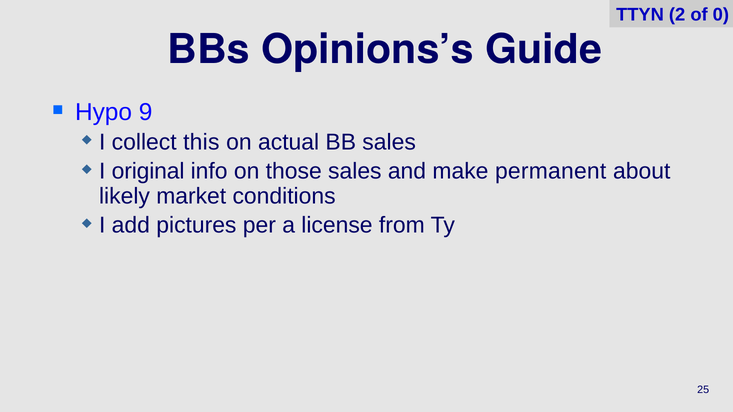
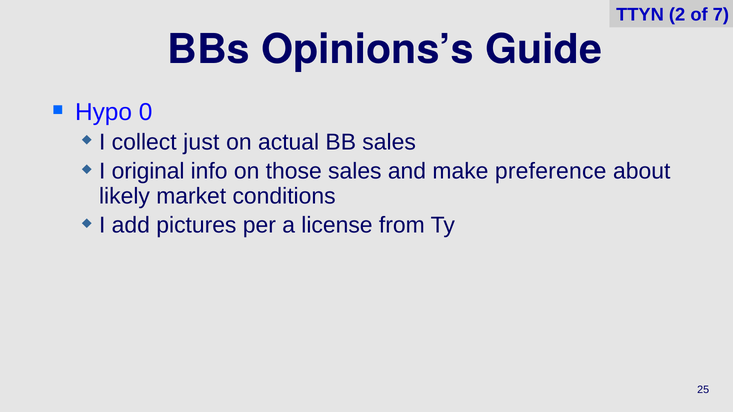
0: 0 -> 7
9: 9 -> 0
this: this -> just
permanent: permanent -> preference
